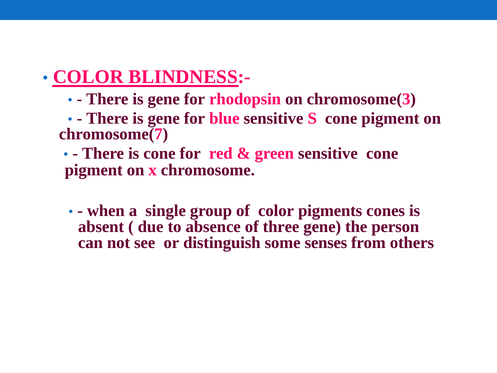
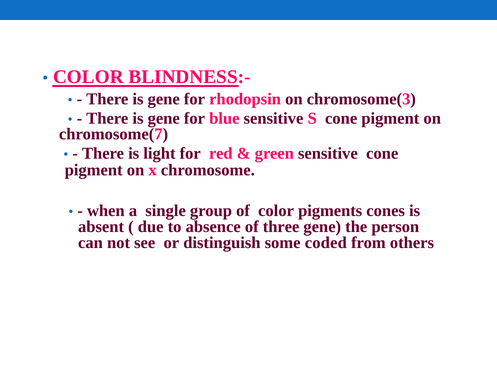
is cone: cone -> light
senses: senses -> coded
